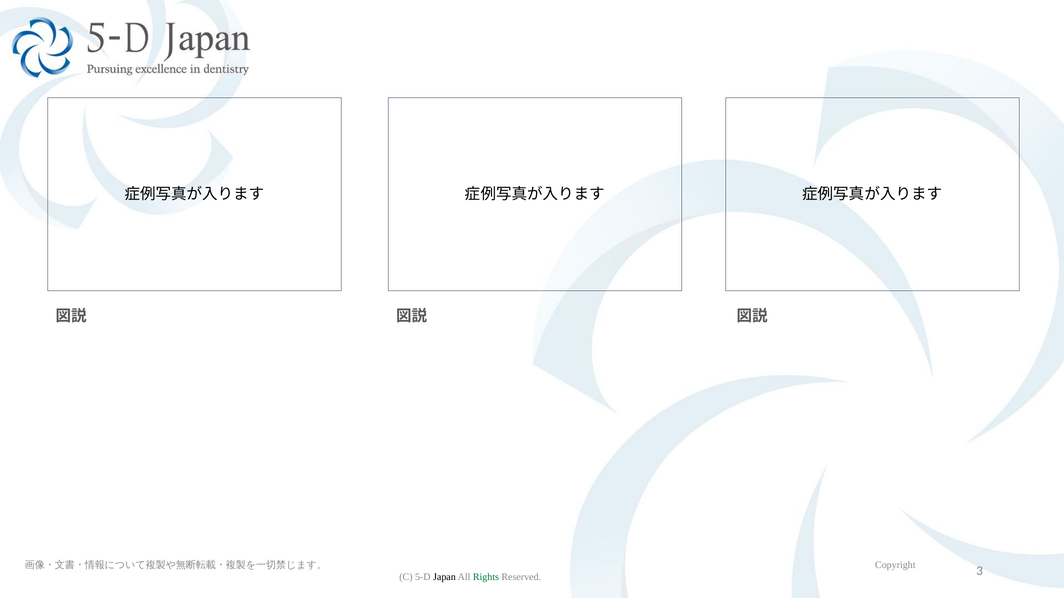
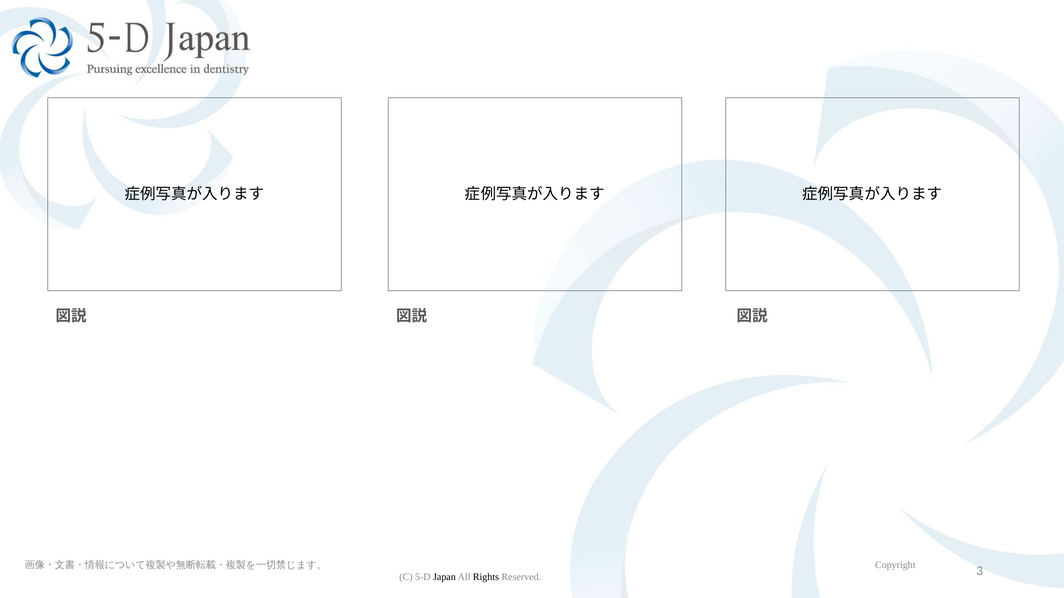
Rights colour: green -> black
